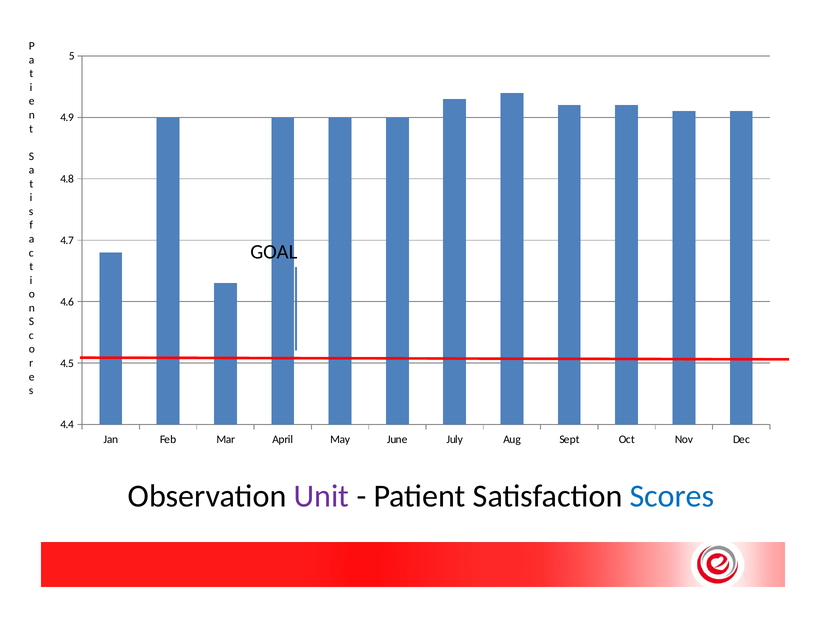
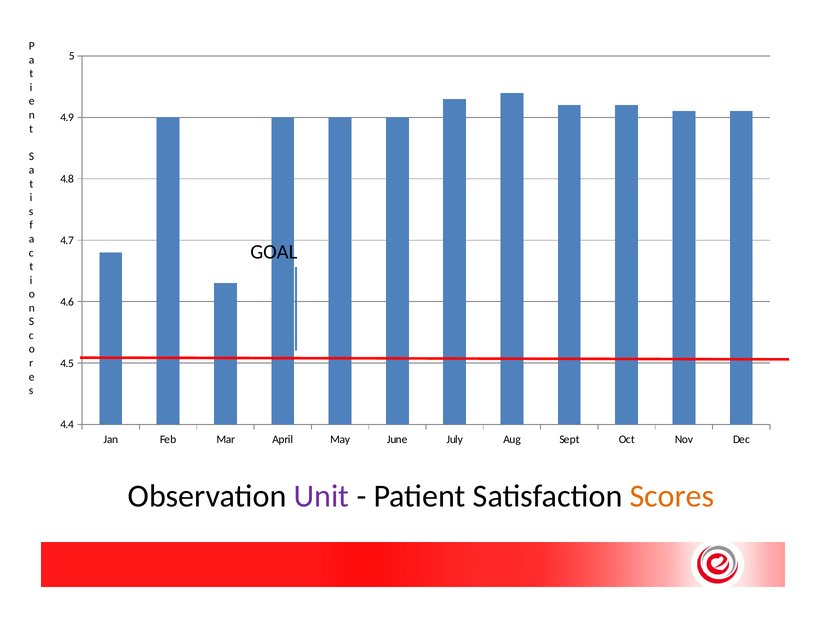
Scores colour: blue -> orange
